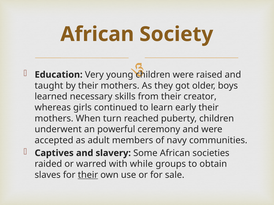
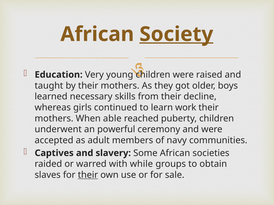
Society underline: none -> present
creator: creator -> decline
early: early -> work
turn: turn -> able
